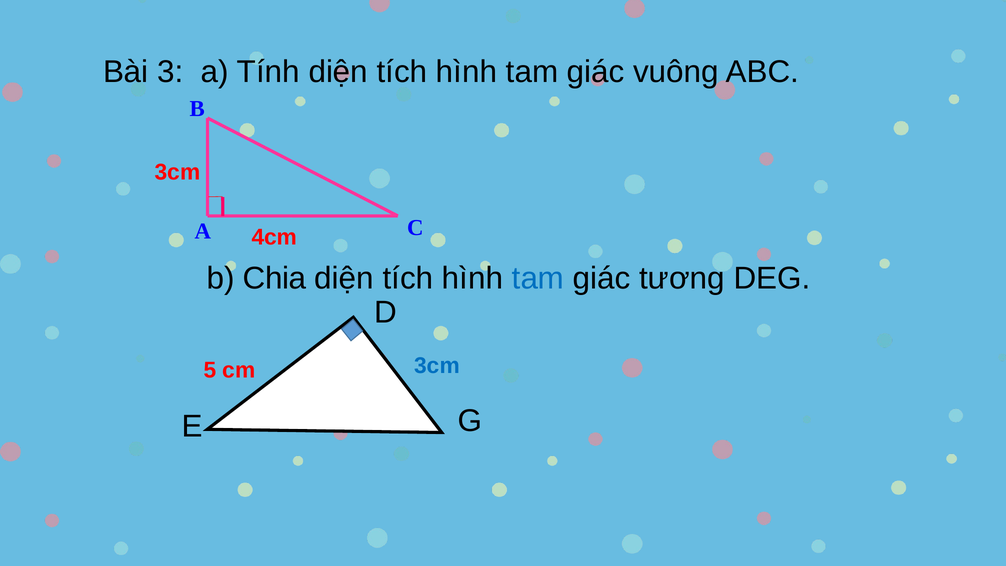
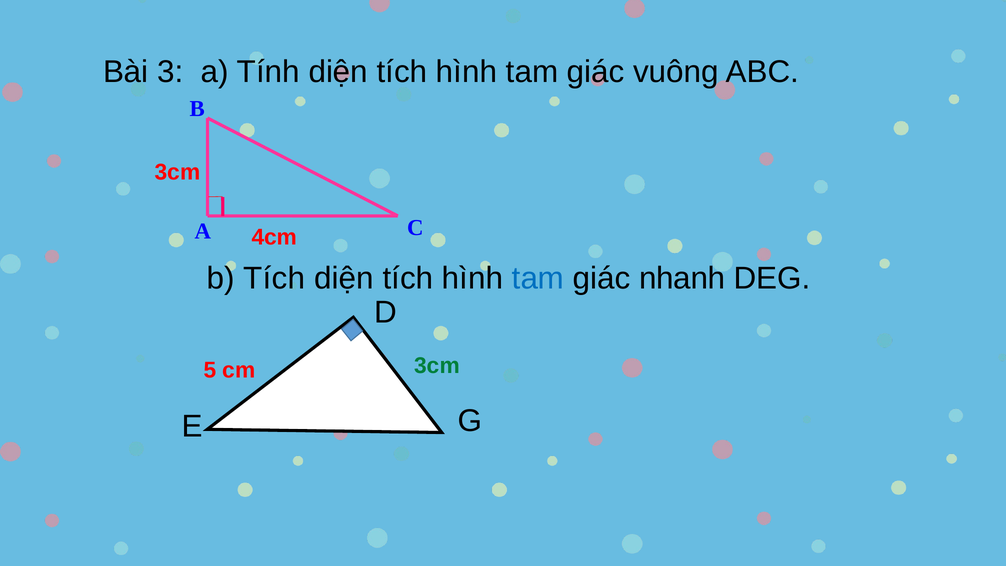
b Chia: Chia -> Tích
tương: tương -> nhanh
3cm at (437, 365) colour: blue -> green
